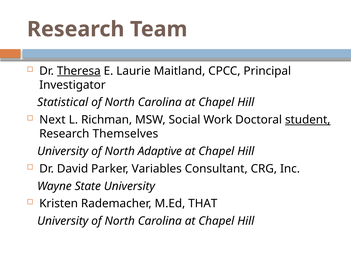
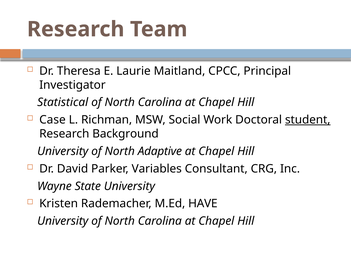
Theresa underline: present -> none
Next: Next -> Case
Themselves: Themselves -> Background
THAT: THAT -> HAVE
